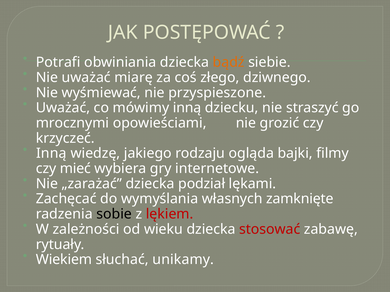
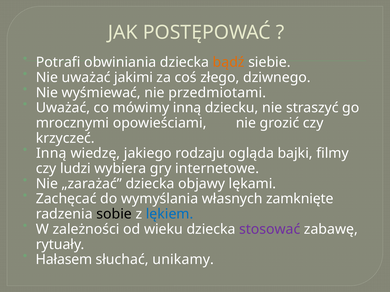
miarę: miarę -> jakimi
przyspieszone: przyspieszone -> przedmiotami
mieć: mieć -> ludzi
podział: podział -> objawy
lękiem colour: red -> blue
stosować colour: red -> purple
Wiekiem: Wiekiem -> Hałasem
